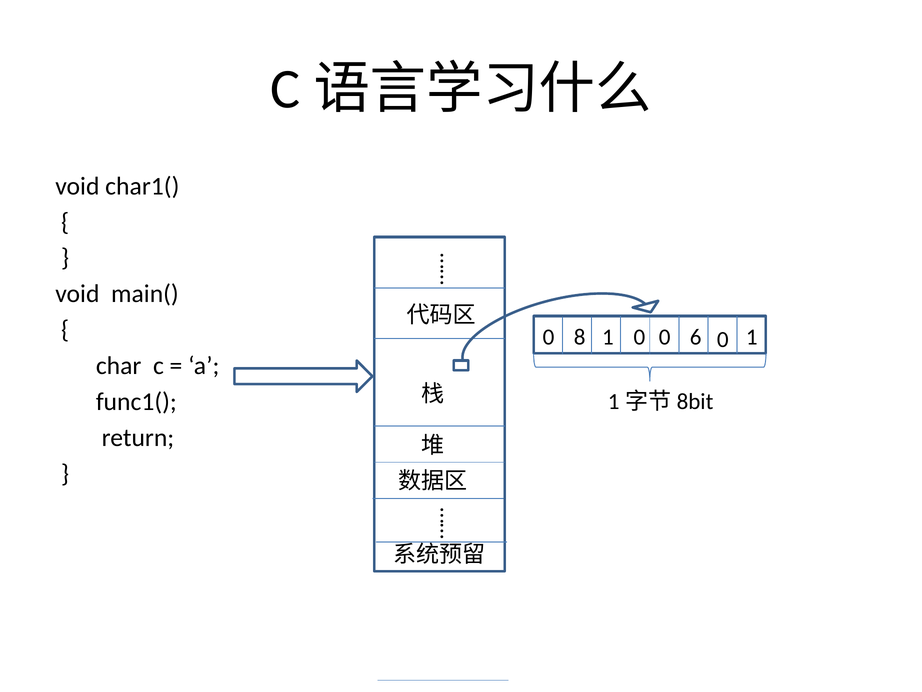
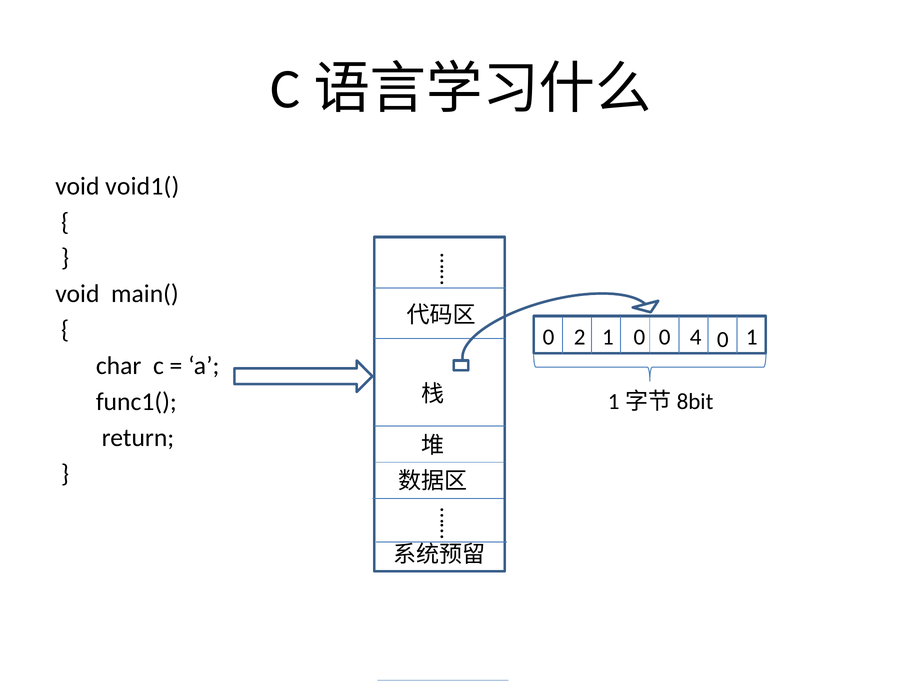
char1(: char1( -> void1(
8: 8 -> 2
6: 6 -> 4
